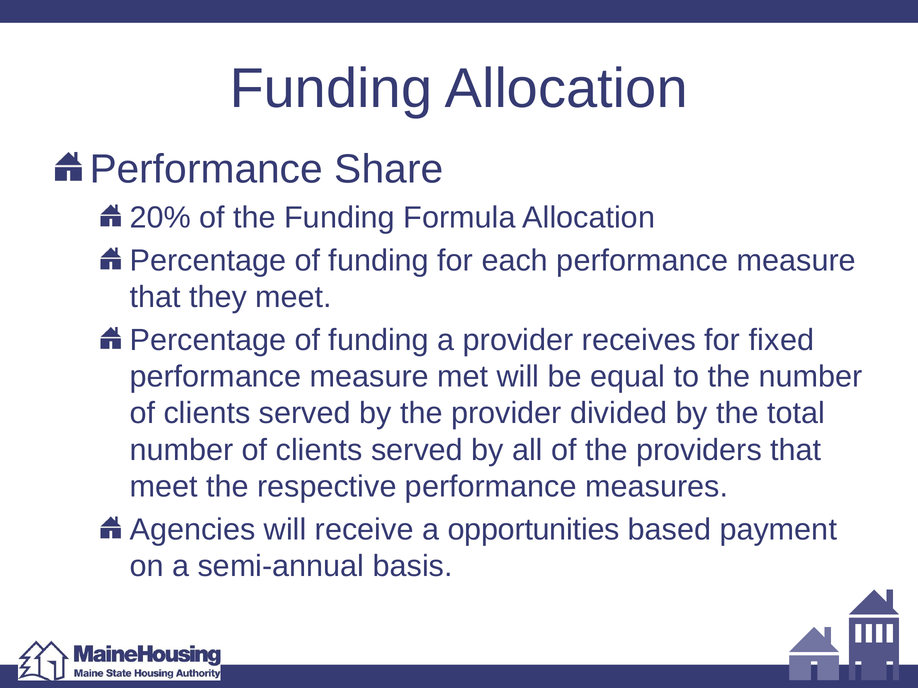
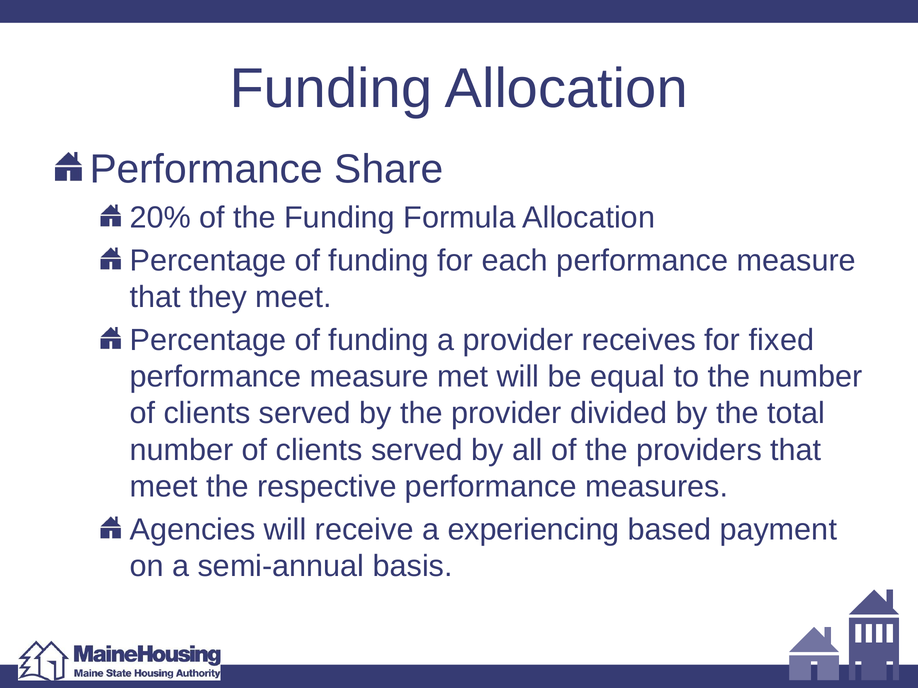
opportunities: opportunities -> experiencing
